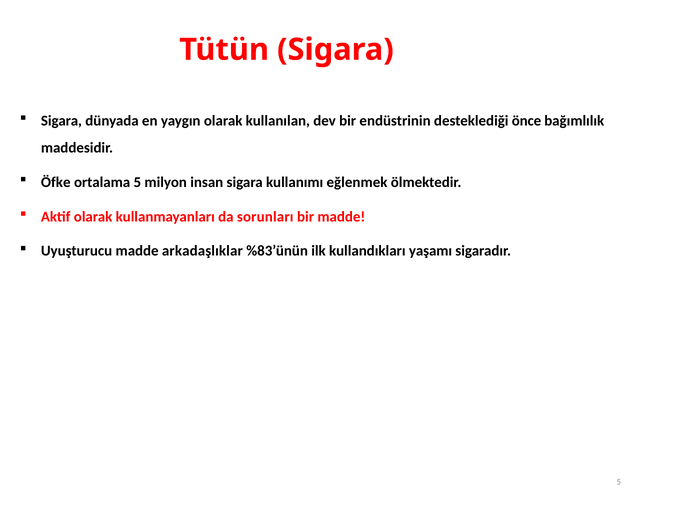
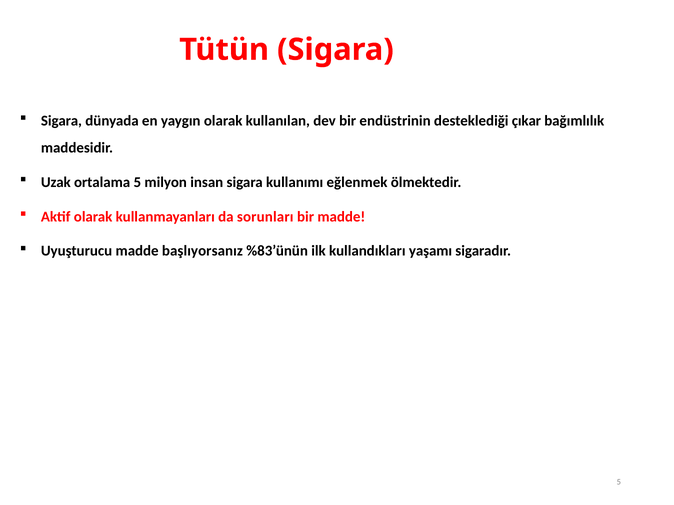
önce: önce -> çıkar
Öfke: Öfke -> Uzak
arkadaşlıklar: arkadaşlıklar -> başlıyorsanız
